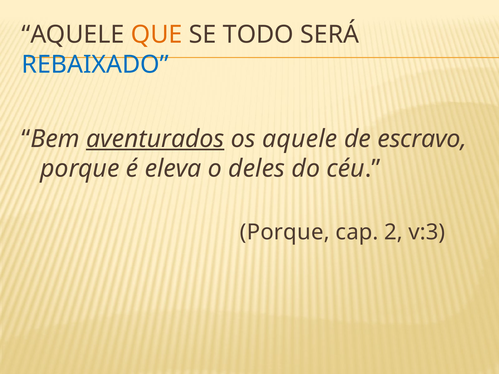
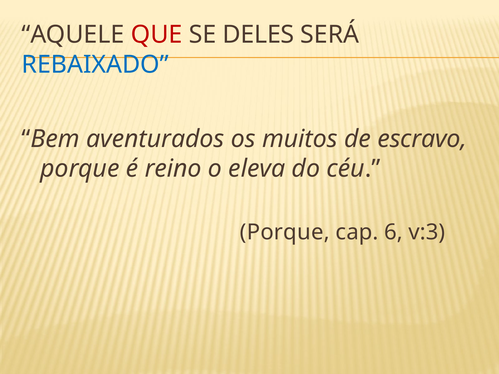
QUE colour: orange -> red
TODO: TODO -> DELES
aventurados underline: present -> none
os aquele: aquele -> muitos
eleva: eleva -> reino
deles: deles -> eleva
2: 2 -> 6
